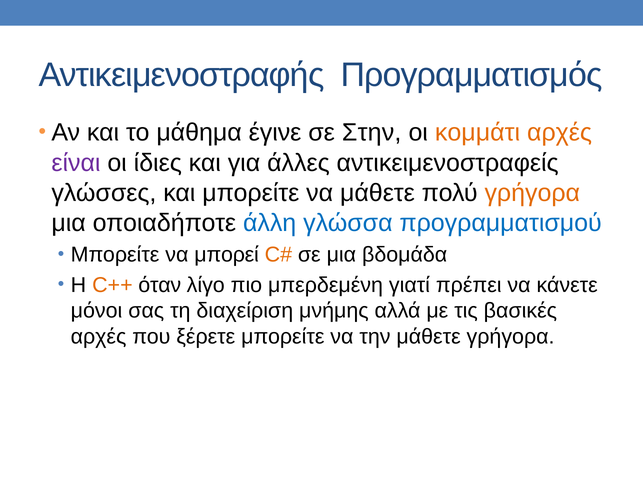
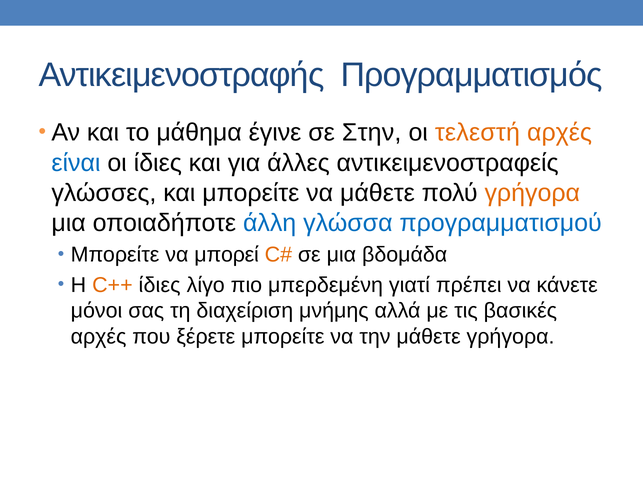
κομμάτι: κομμάτι -> τελεστή
είναι colour: purple -> blue
C++ όταν: όταν -> ίδιες
